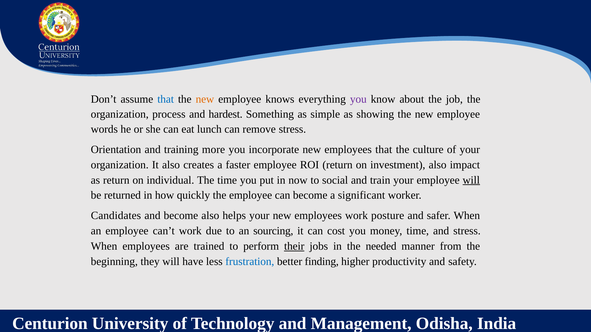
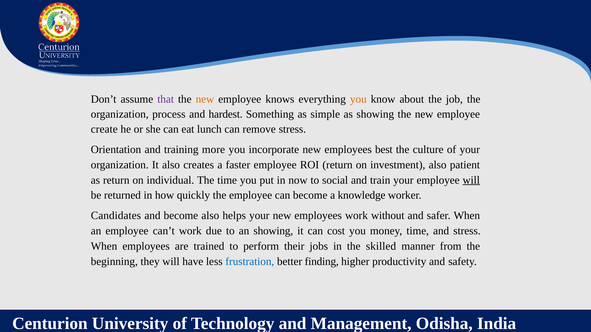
that at (166, 99) colour: blue -> purple
you at (358, 99) colour: purple -> orange
words: words -> create
employees that: that -> best
impact: impact -> patient
significant: significant -> knowledge
posture: posture -> without
an sourcing: sourcing -> showing
their underline: present -> none
needed: needed -> skilled
